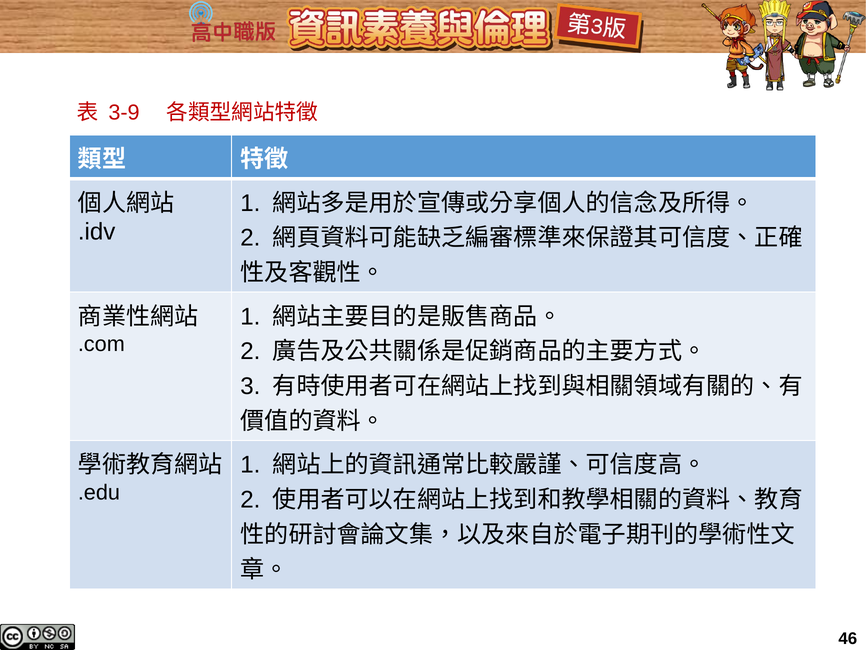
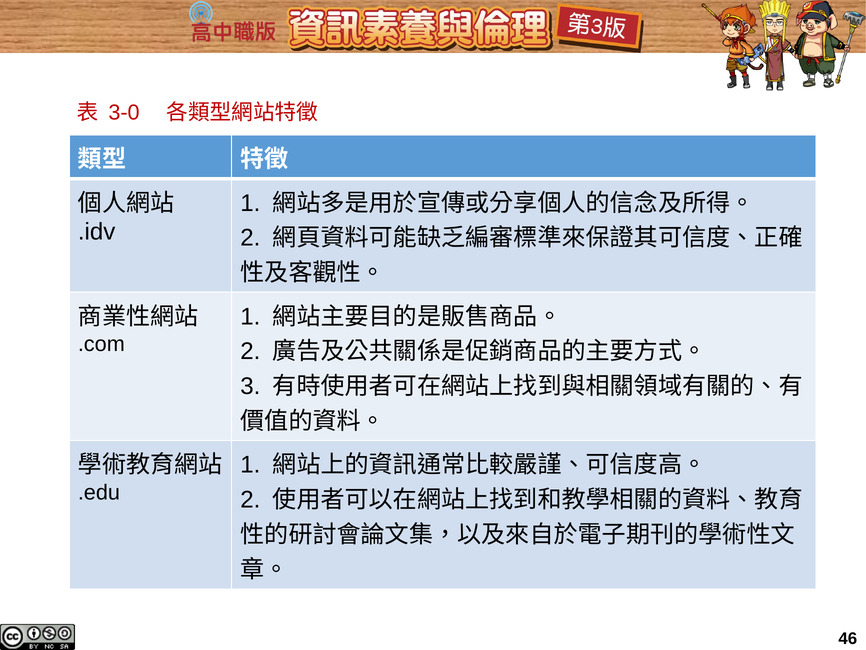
3-9: 3-9 -> 3-0
